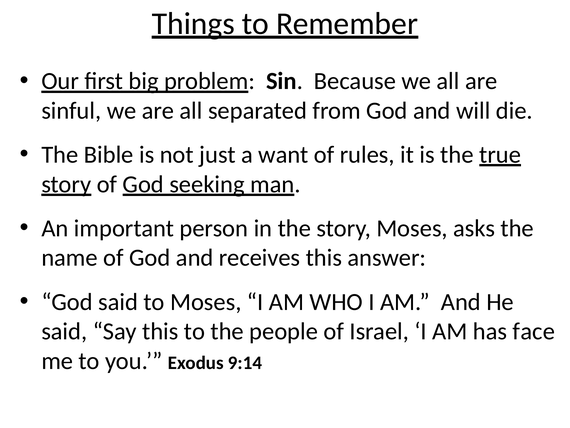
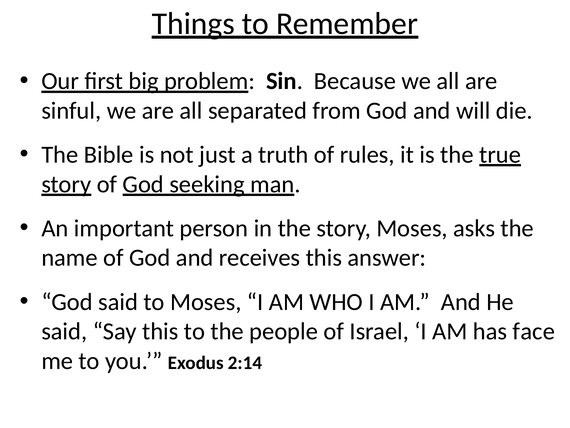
want: want -> truth
9:14: 9:14 -> 2:14
